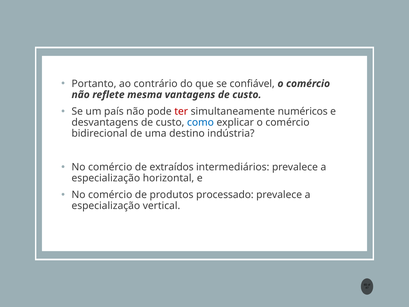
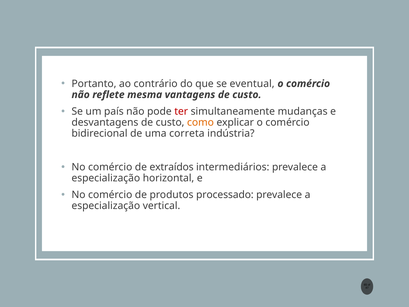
confiável: confiável -> eventual
numéricos: numéricos -> mudanças
como colour: blue -> orange
destino: destino -> correta
